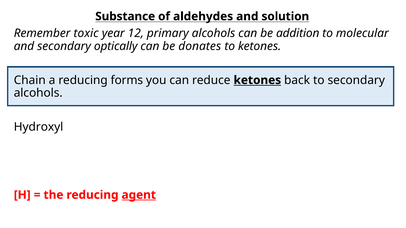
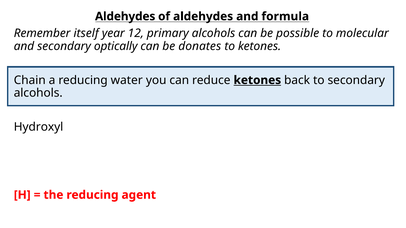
Substance at (125, 16): Substance -> Aldehydes
solution: solution -> formula
toxic: toxic -> itself
addition: addition -> possible
forms: forms -> water
agent underline: present -> none
